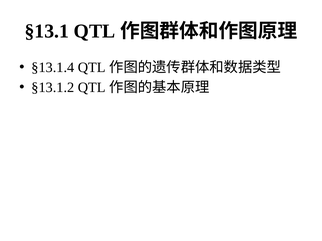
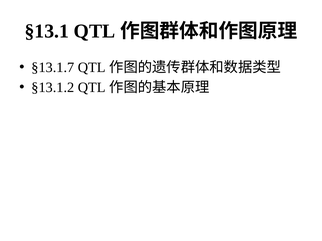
§13.1.4: §13.1.4 -> §13.1.7
